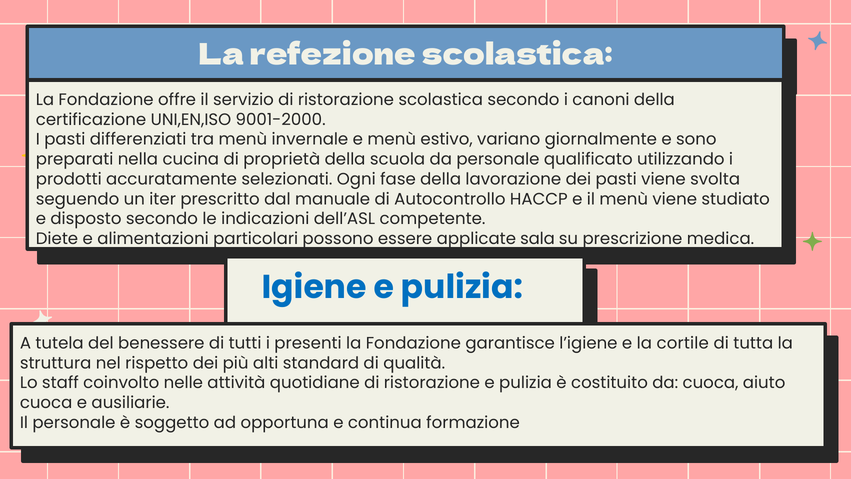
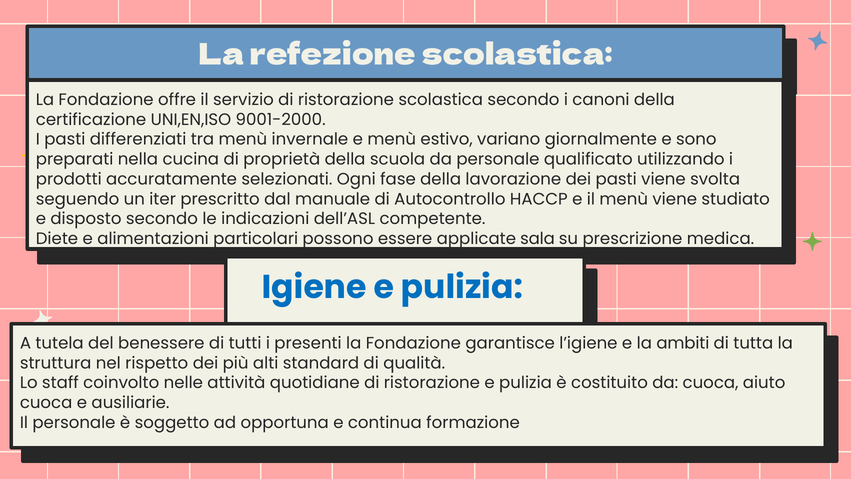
cortile: cortile -> ambiti
